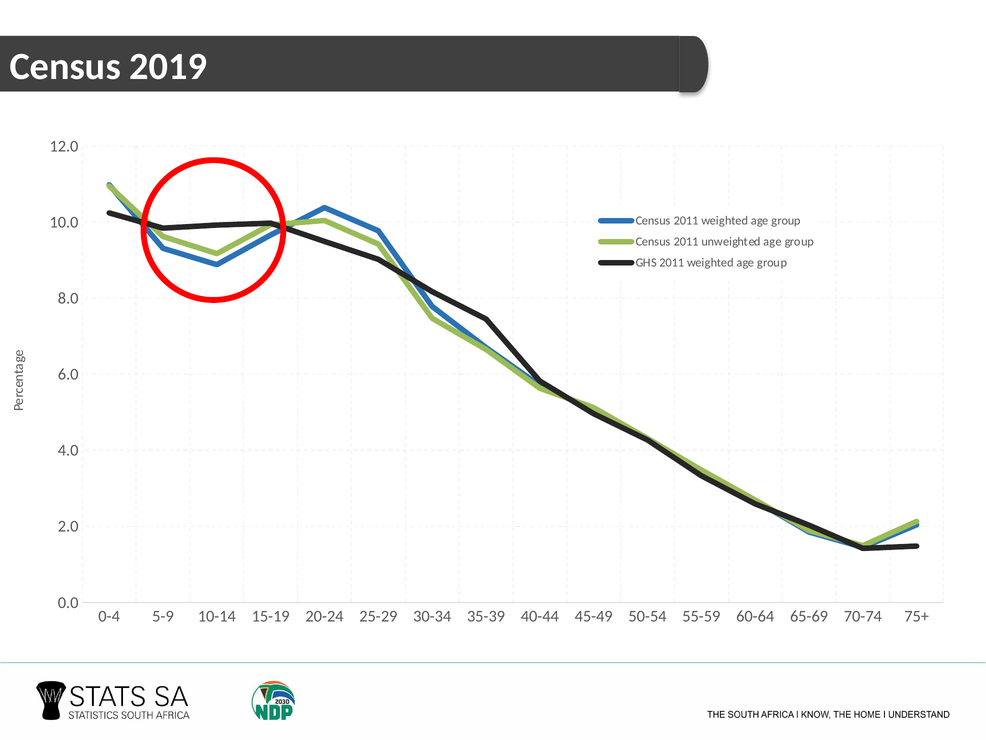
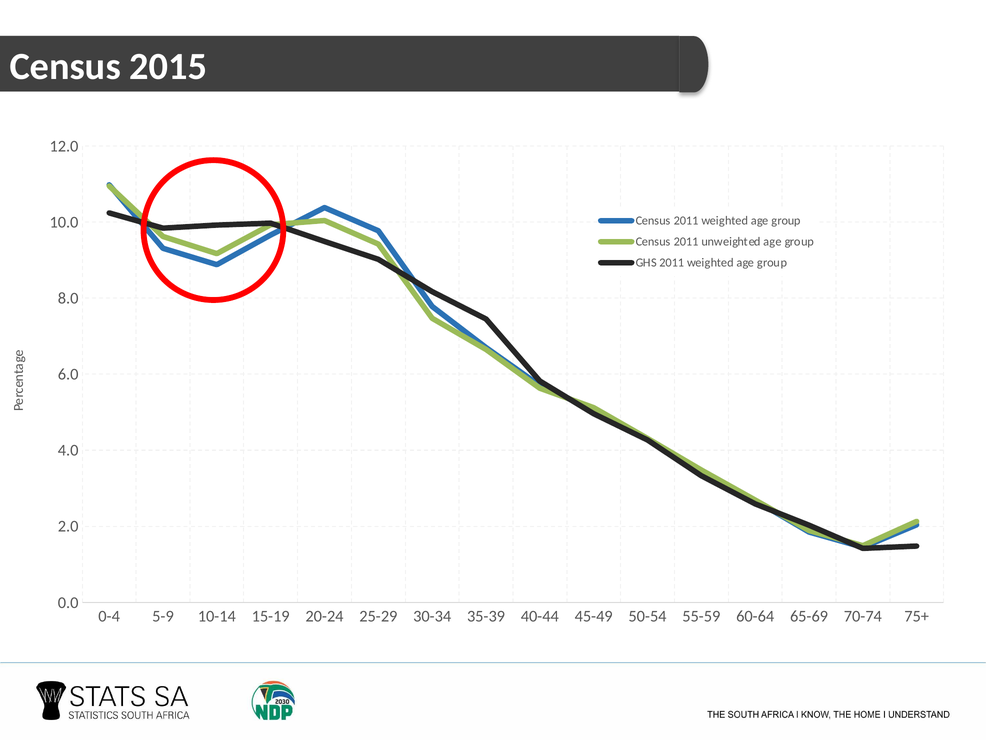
2019: 2019 -> 2015
